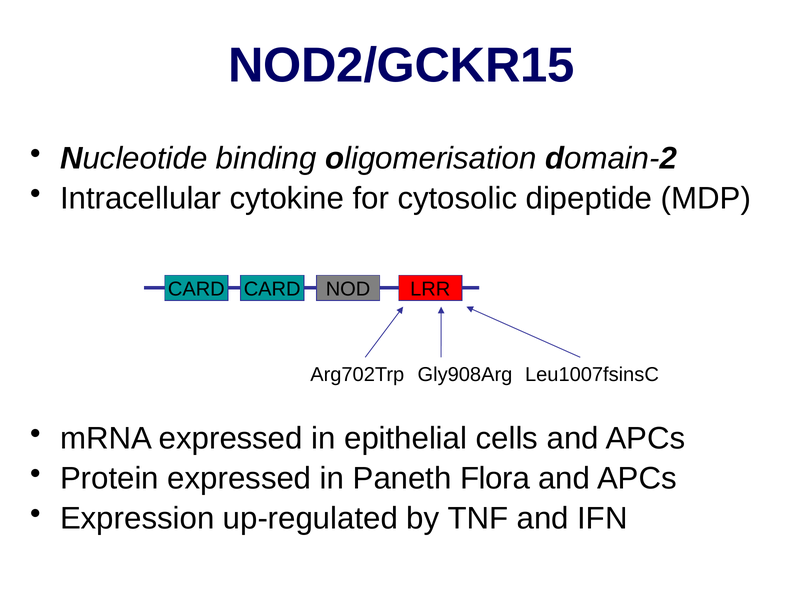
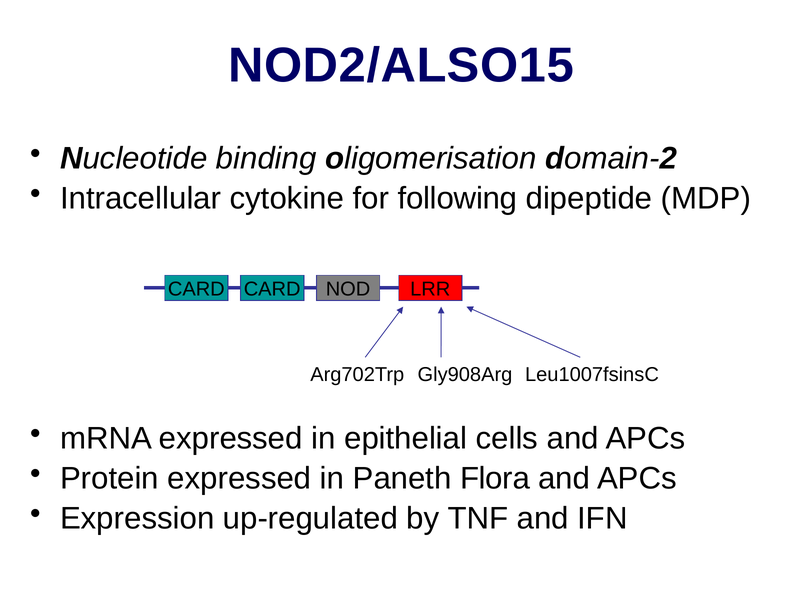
NOD2/GCKR15: NOD2/GCKR15 -> NOD2/ALSO15
cytosolic: cytosolic -> following
